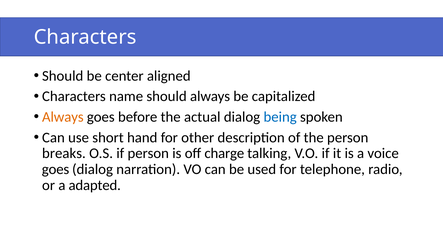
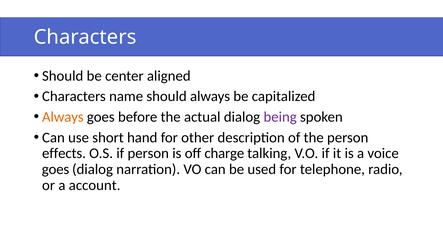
being colour: blue -> purple
breaks: breaks -> effects
adapted: adapted -> account
